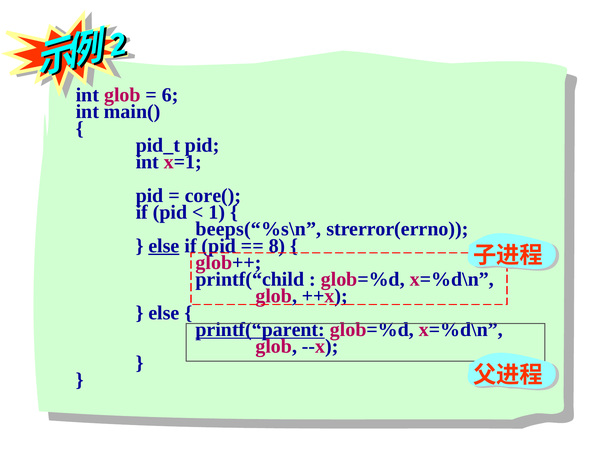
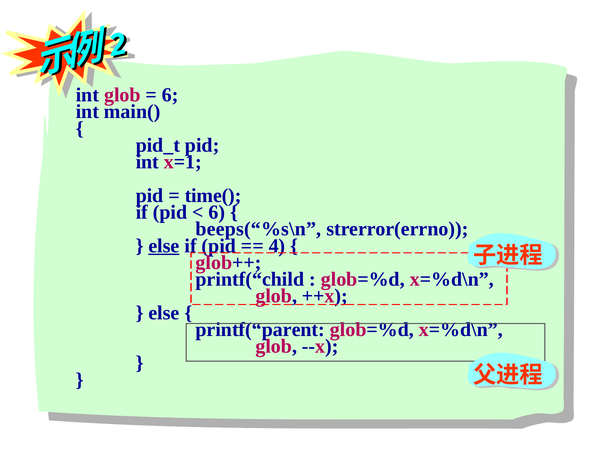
core(: core( -> time(
1 at (217, 212): 1 -> 6
8: 8 -> 4
printf(“parent underline: present -> none
